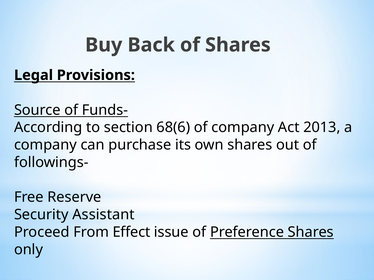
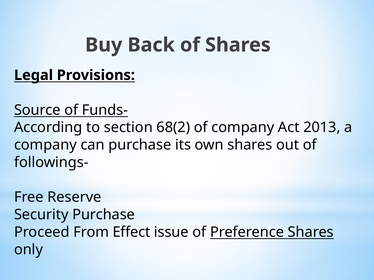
68(6: 68(6 -> 68(2
Security Assistant: Assistant -> Purchase
